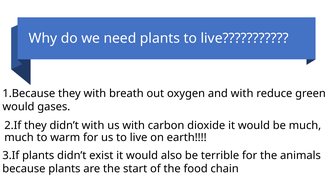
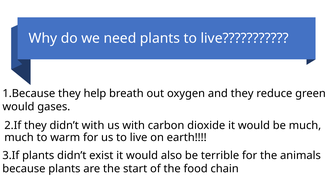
they with: with -> help
and with: with -> they
